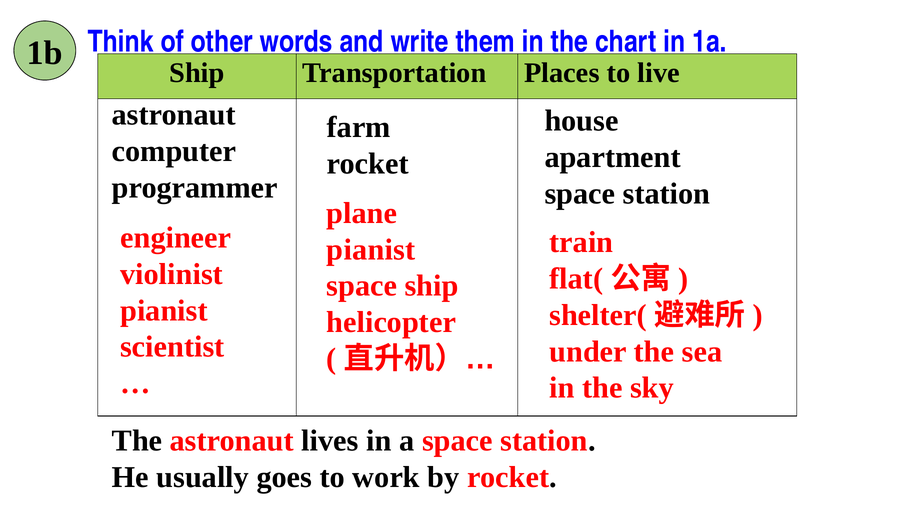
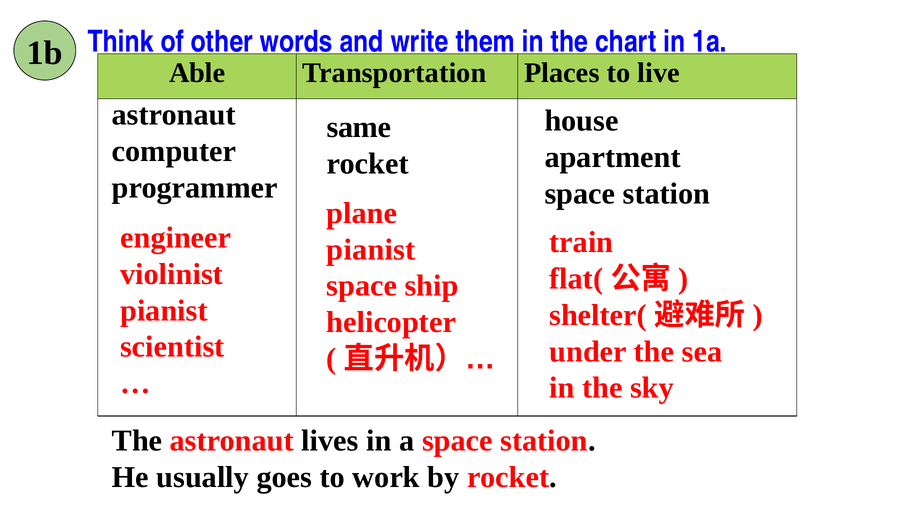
Ship at (197, 73): Ship -> Able
farm: farm -> same
